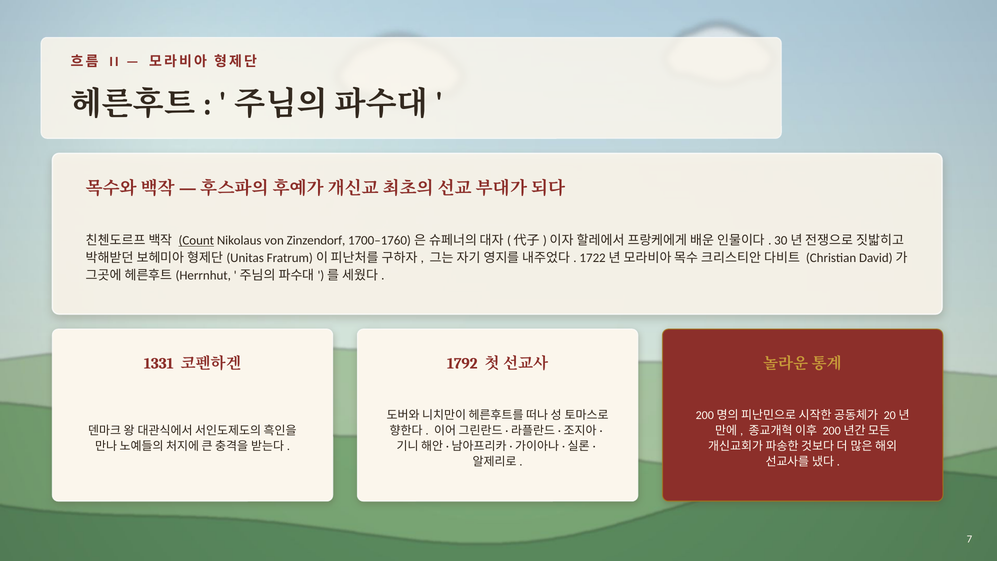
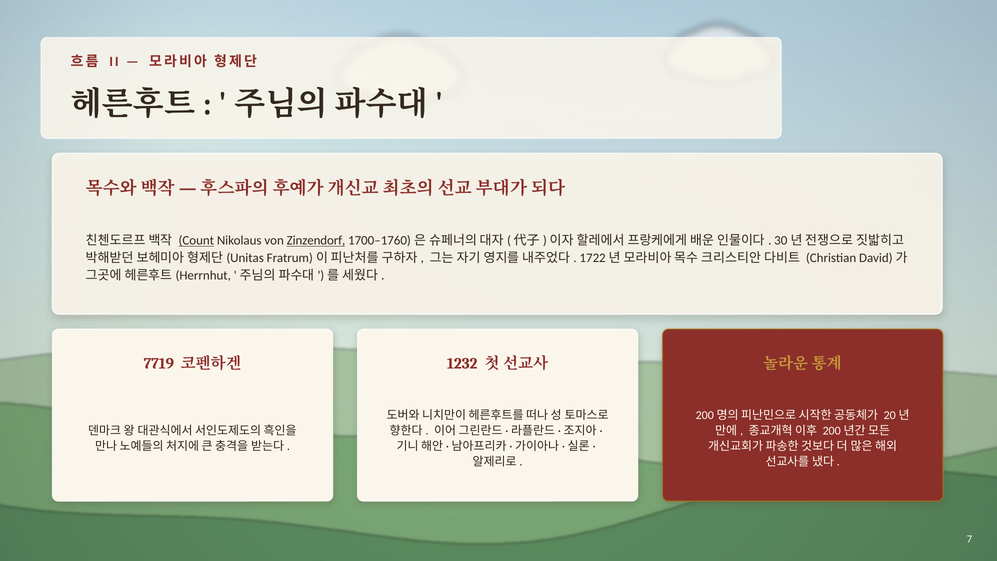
Zinzendorf underline: none -> present
1331: 1331 -> 7719
1792: 1792 -> 1232
